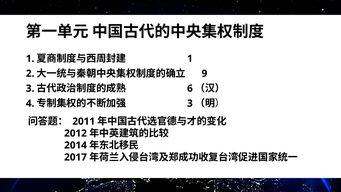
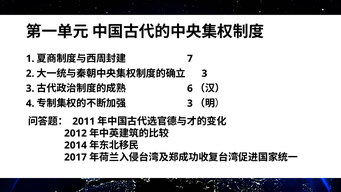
1 at (190, 59): 1 -> 7
9 at (204, 73): 9 -> 3
